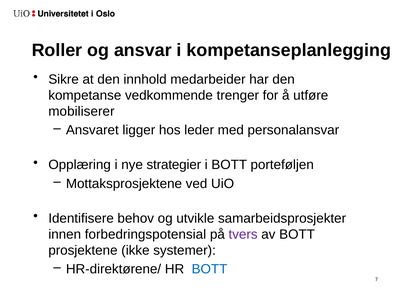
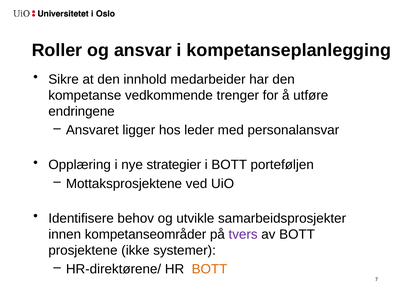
mobiliserer: mobiliserer -> endringene
forbedringspotensial: forbedringspotensial -> kompetanseområder
BOTT at (209, 270) colour: blue -> orange
